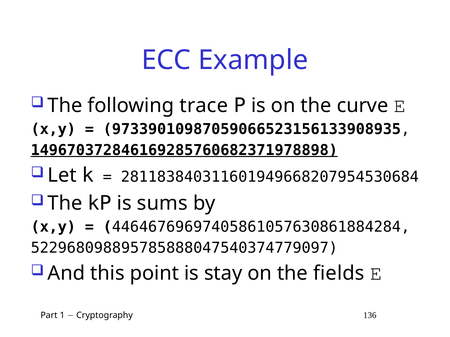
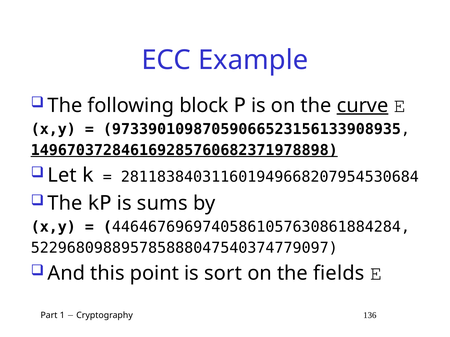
trace: trace -> block
curve underline: none -> present
stay: stay -> sort
